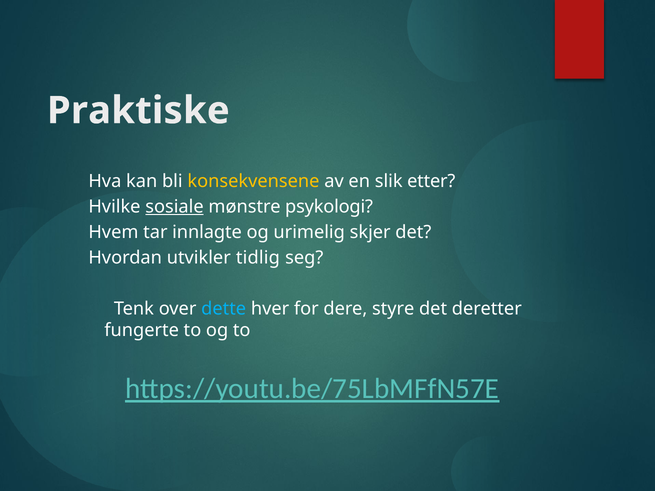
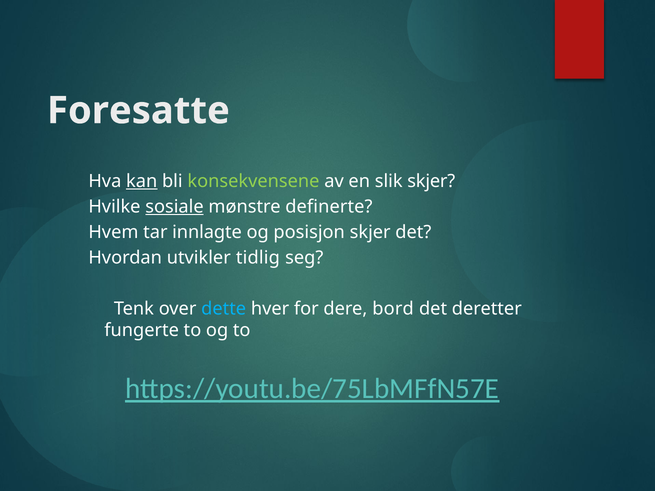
Praktiske: Praktiske -> Foresatte
kan underline: none -> present
konsekvensene colour: yellow -> light green
slik etter: etter -> skjer
psykologi: psykologi -> definerte
urimelig: urimelig -> posisjon
styre: styre -> bord
